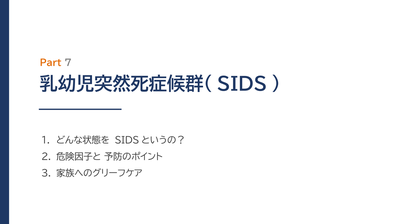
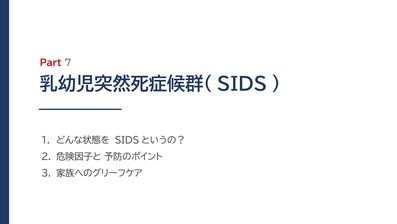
Part colour: orange -> red
